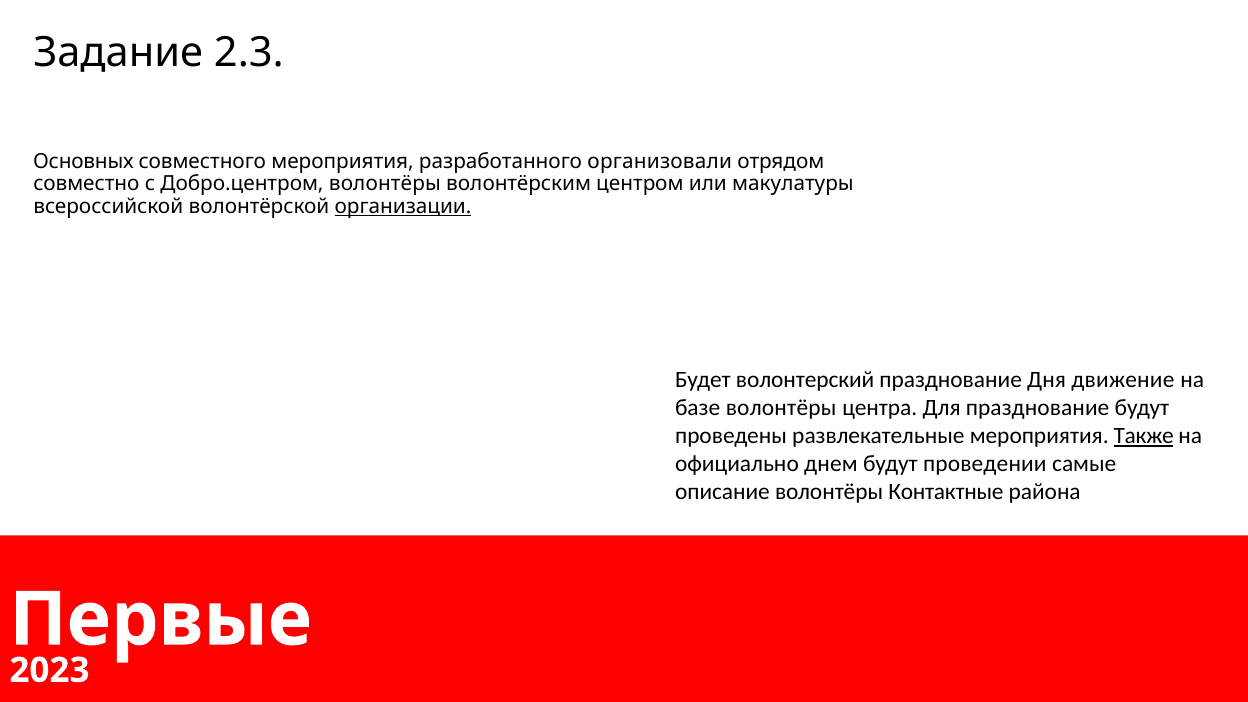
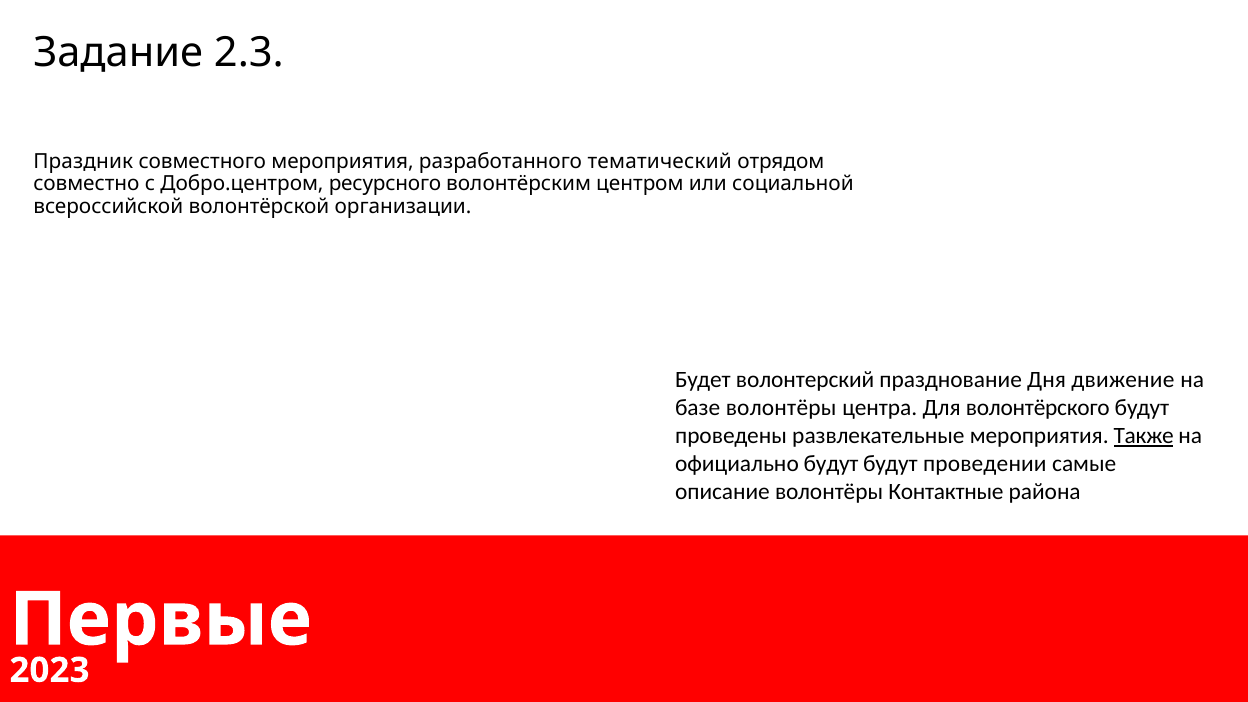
Основных: Основных -> Праздник
организовали: организовали -> тематический
Добро.центром волонтёры: волонтёры -> ресурсного
макулатуры: макулатуры -> социальной
организации underline: present -> none
Для празднование: празднование -> волонтёрского
официально днем: днем -> будут
